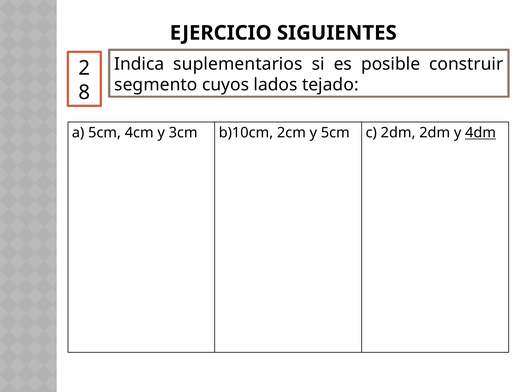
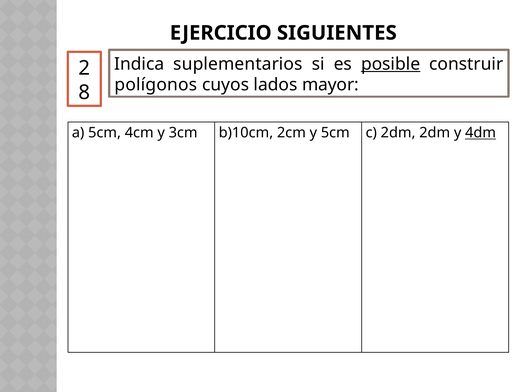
posible underline: none -> present
segmento: segmento -> polígonos
tejado: tejado -> mayor
